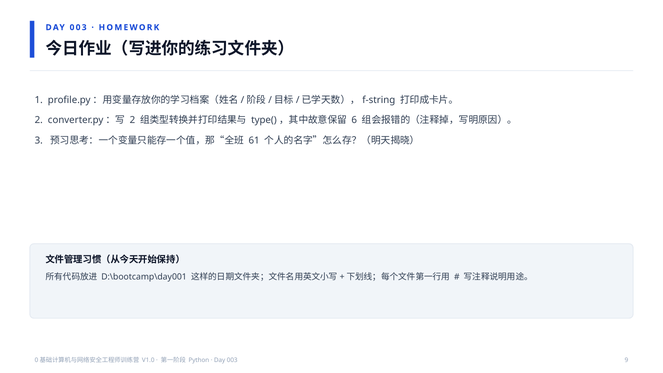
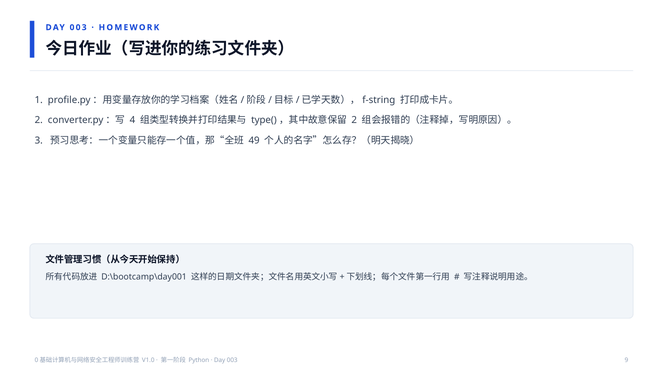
2 at (132, 120): 2 -> 4
6 at (354, 120): 6 -> 2
61: 61 -> 49
